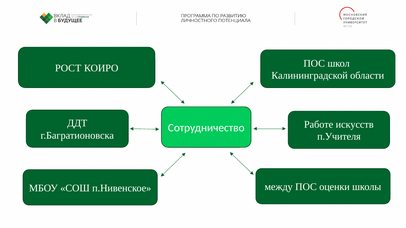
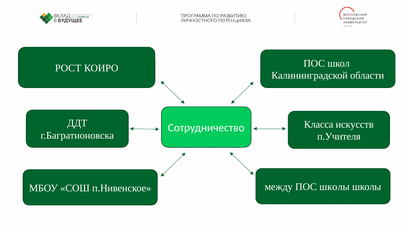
Работе: Работе -> Класса
ПОС оценки: оценки -> школы
